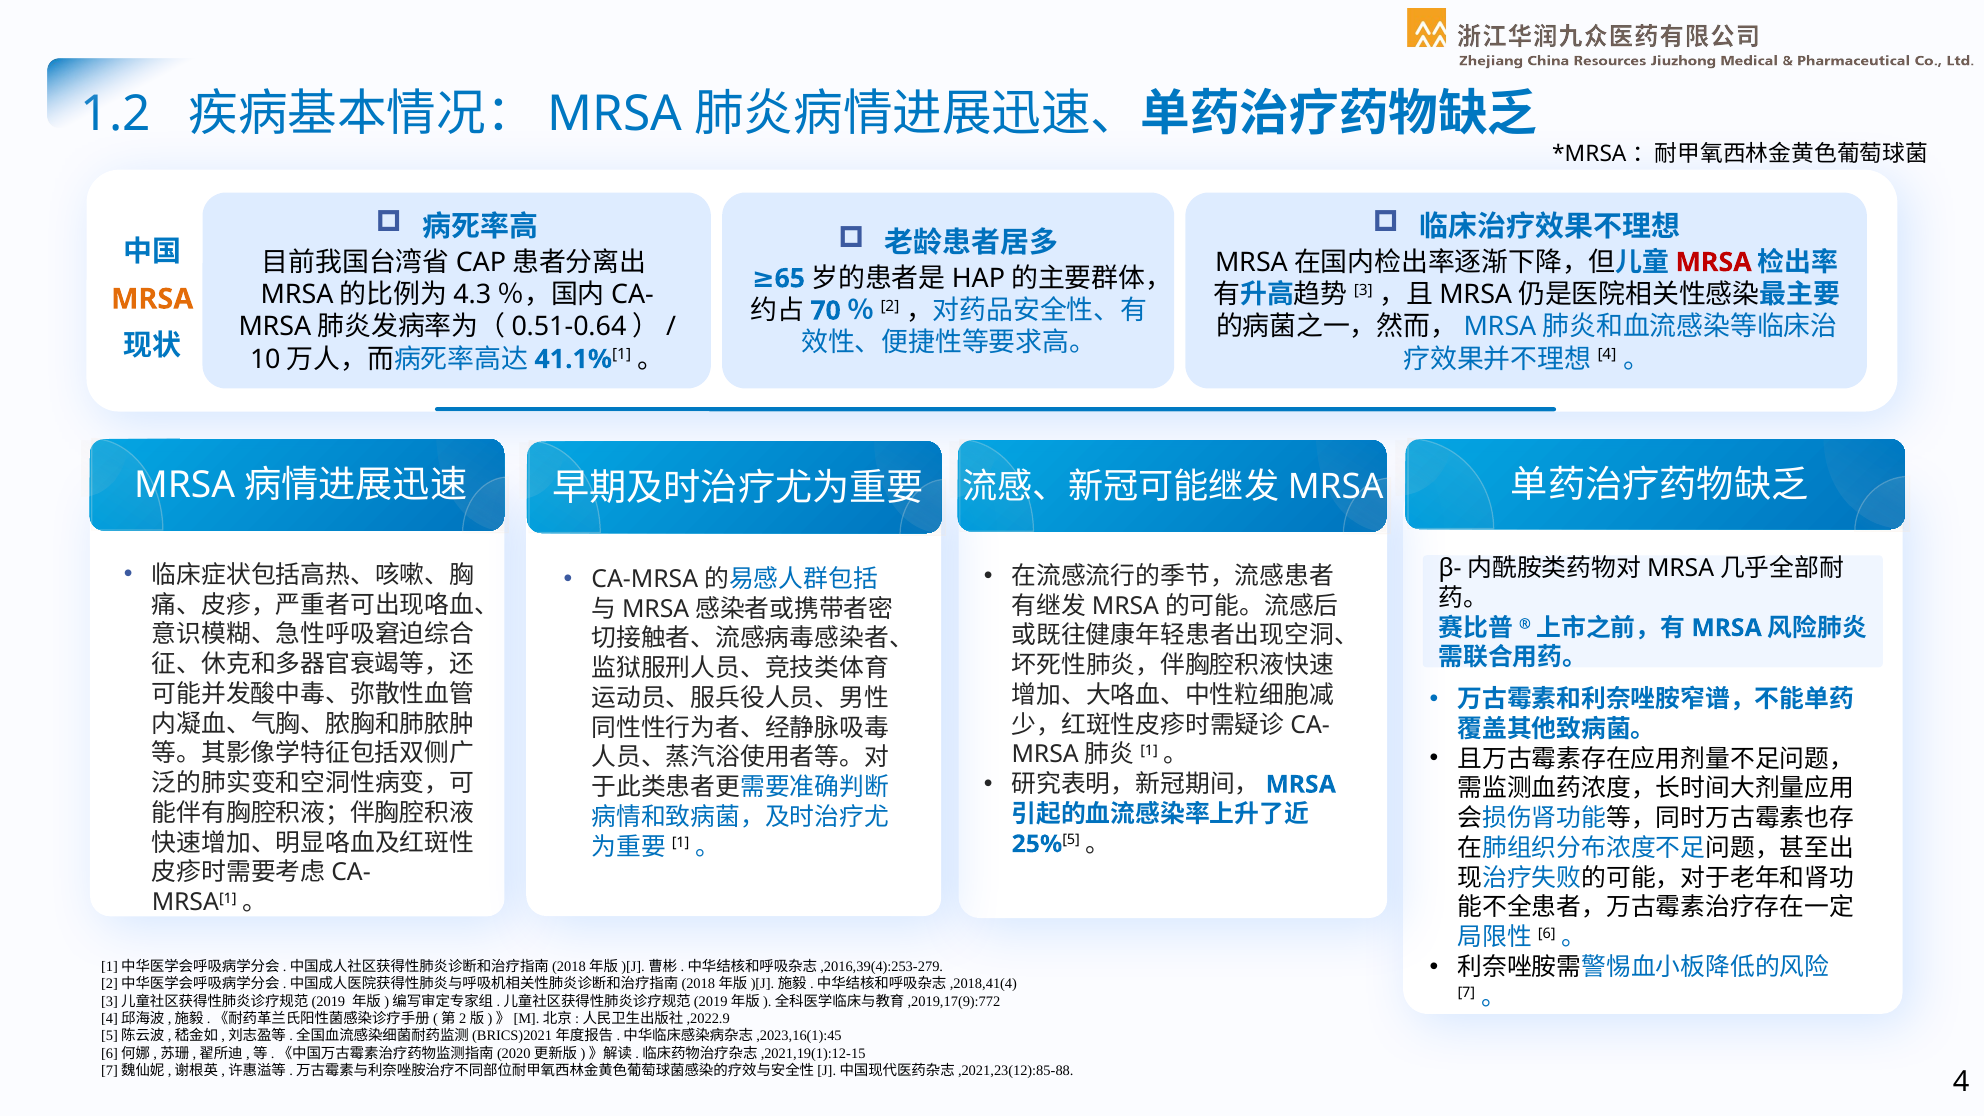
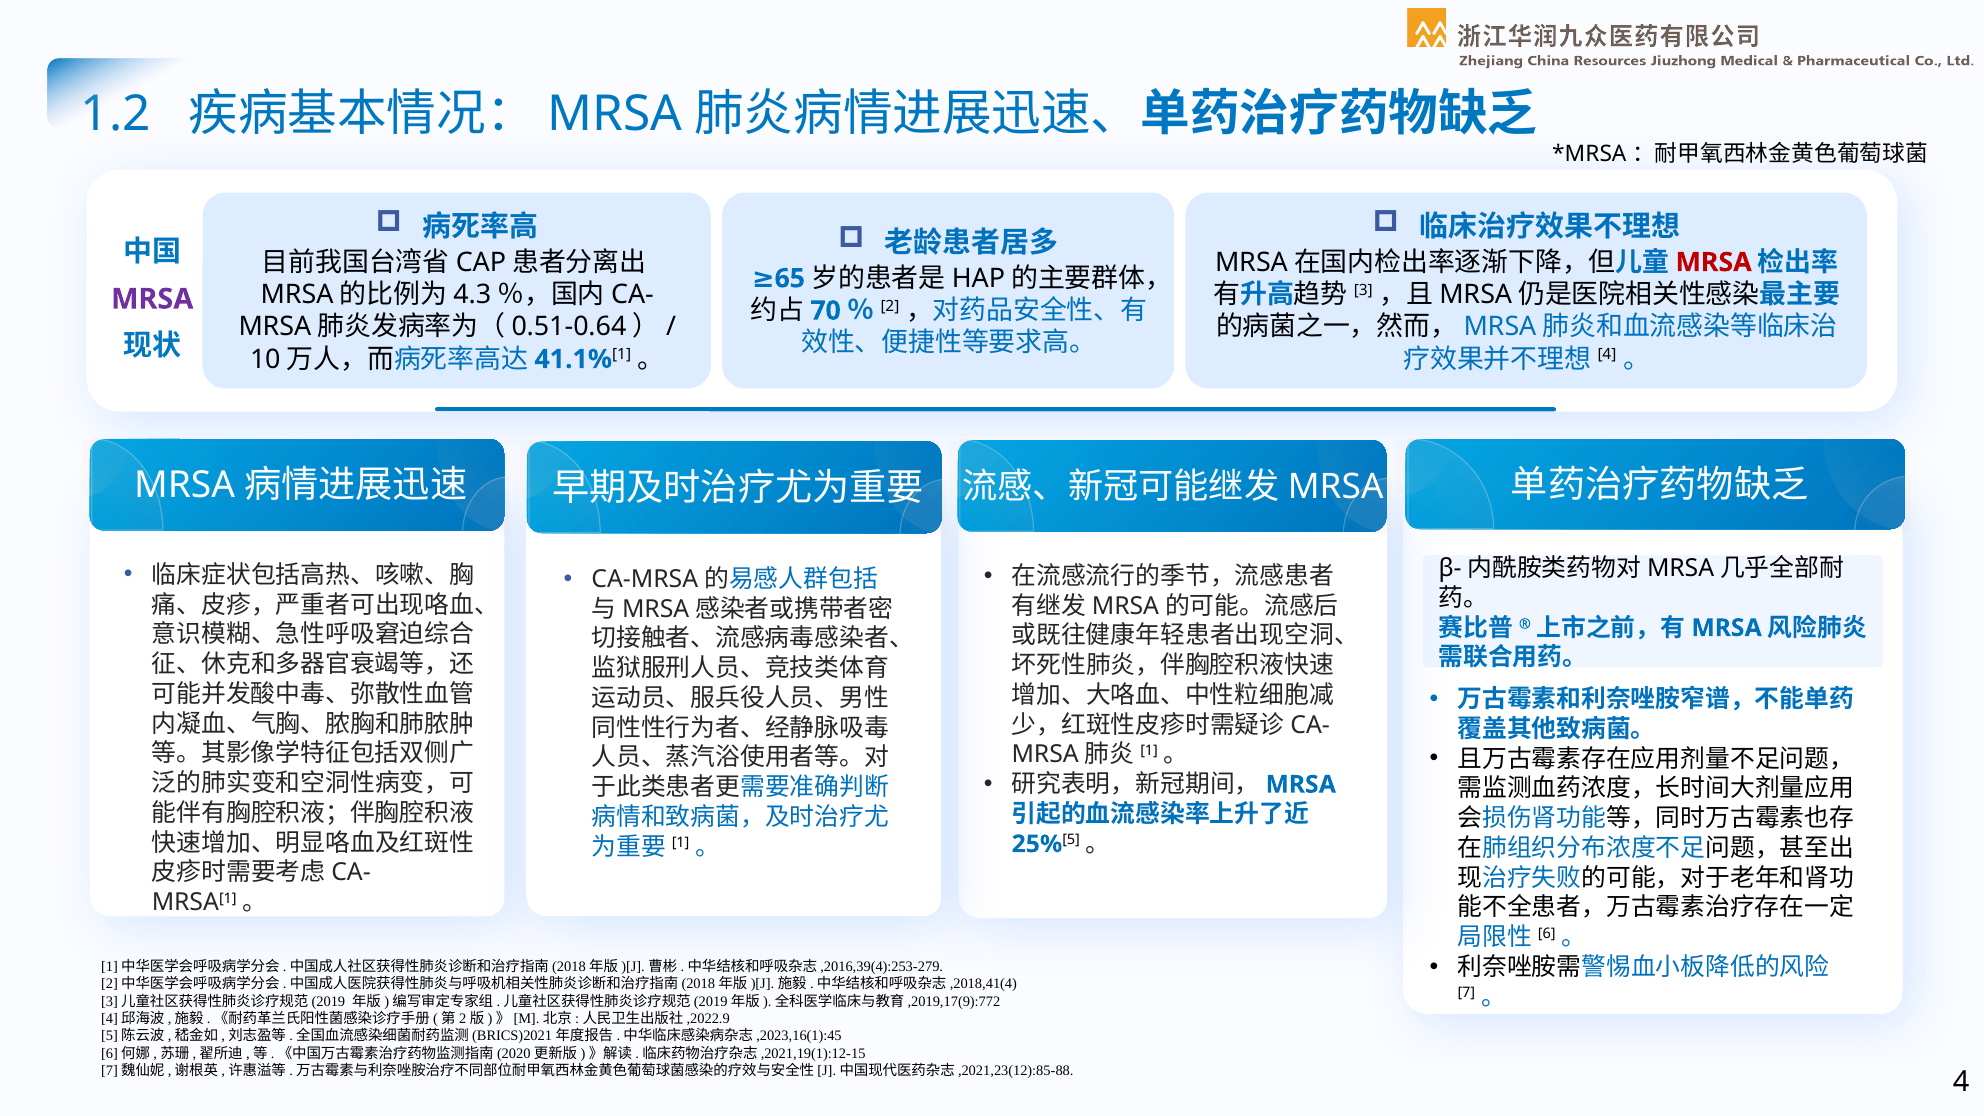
MRSA at (152, 299) colour: orange -> purple
